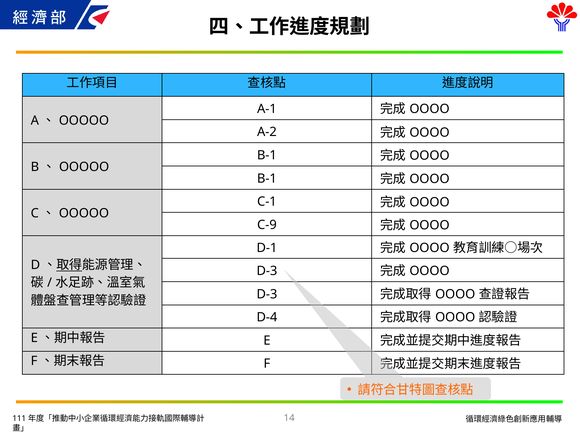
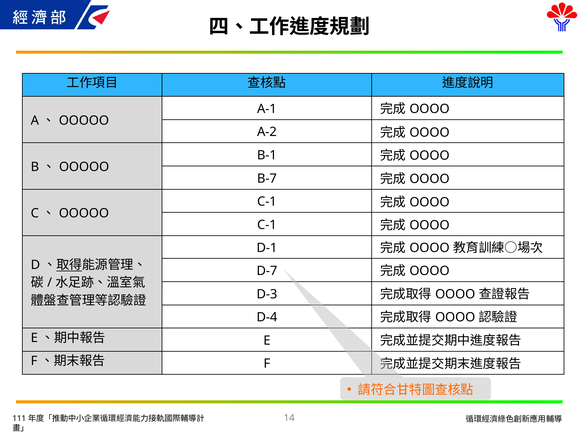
B-1 at (267, 178): B-1 -> B-7
C-9 at (267, 225): C-9 -> C-1
D-3 at (267, 271): D-3 -> D-7
